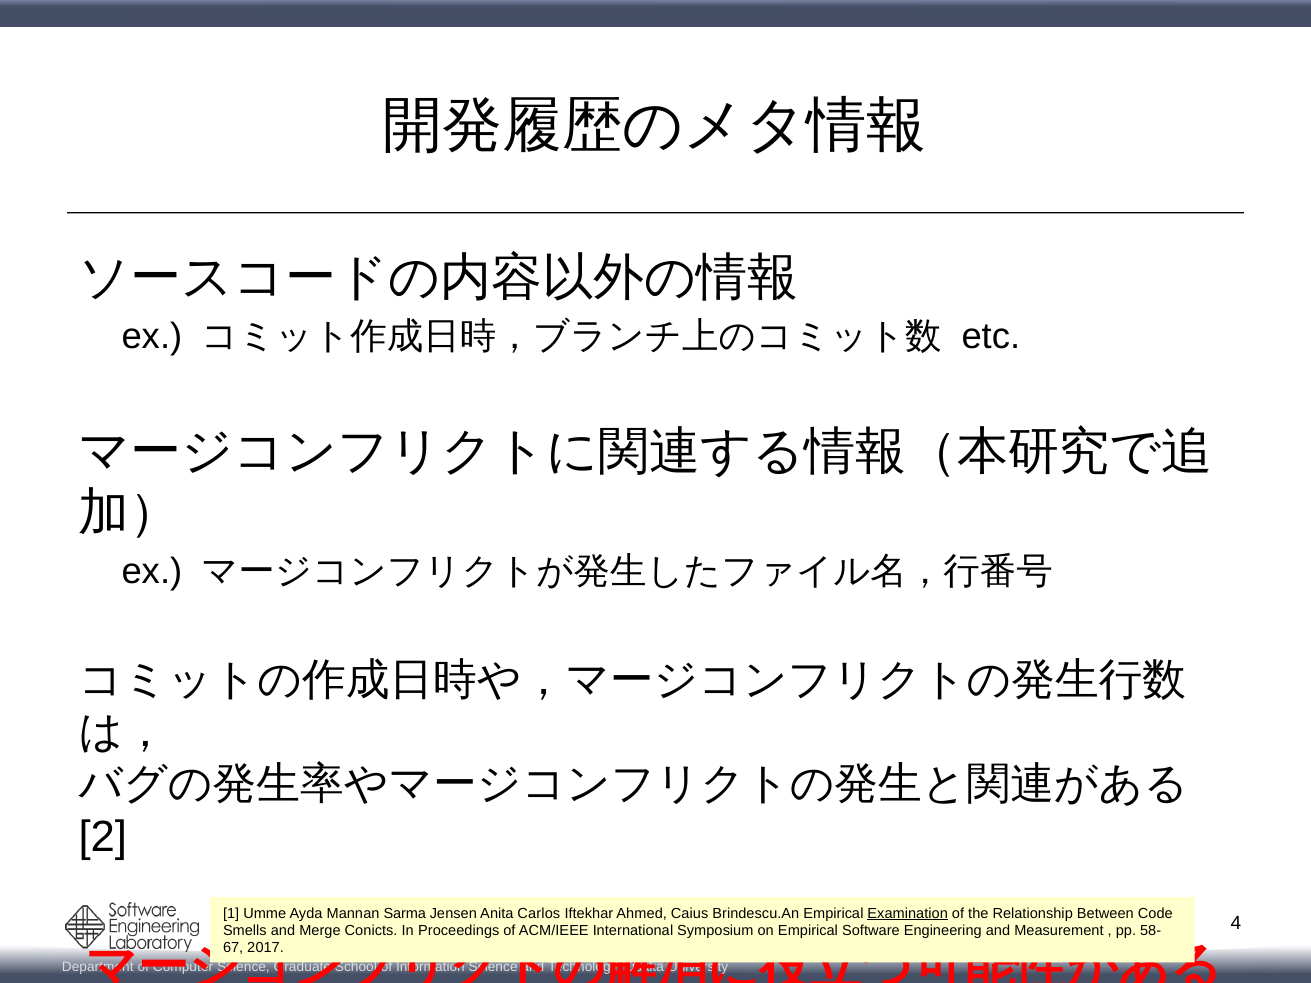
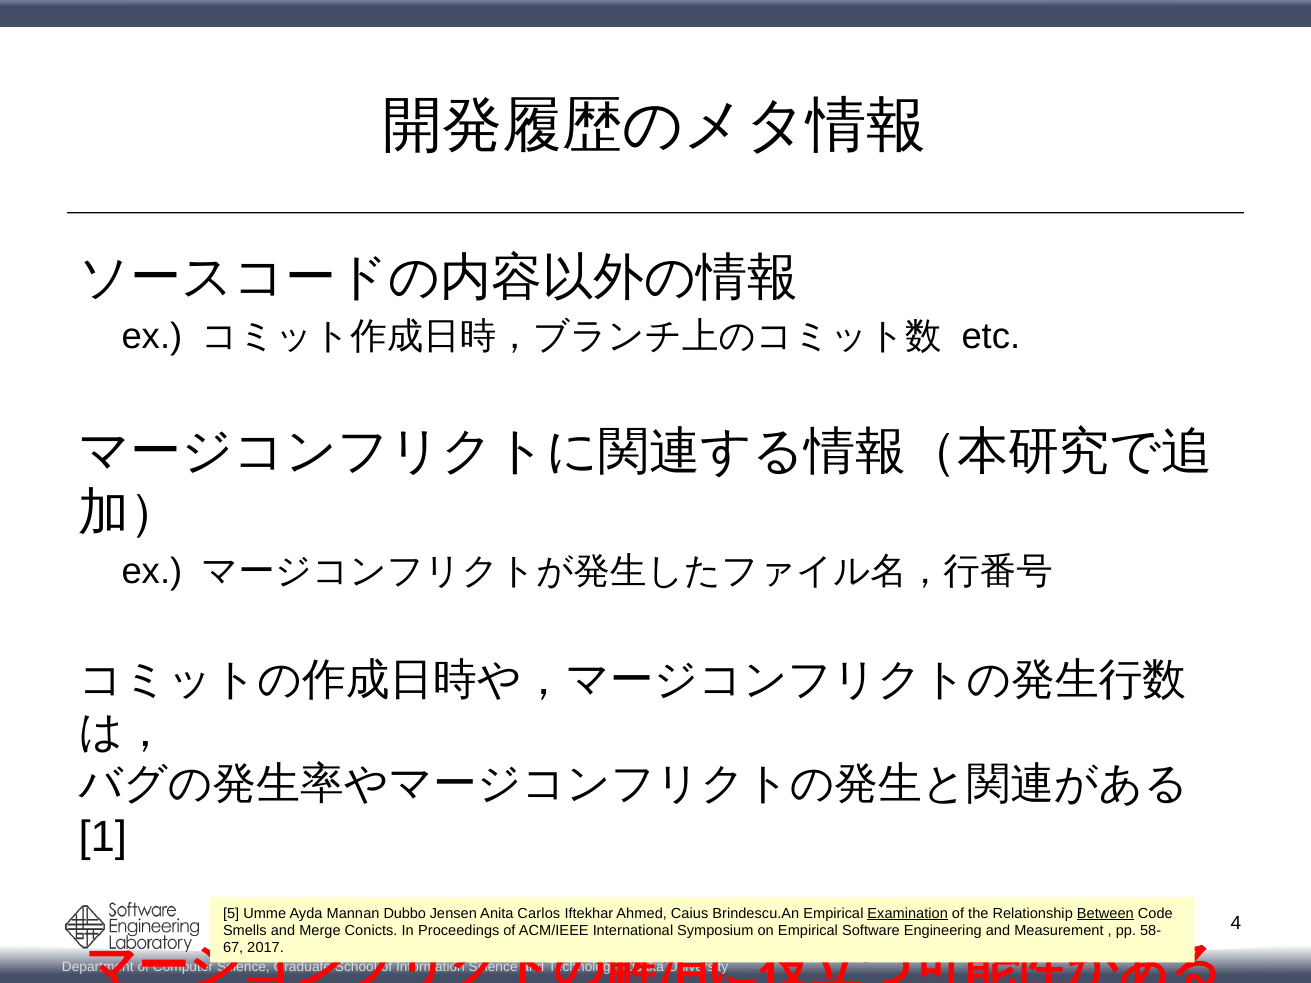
2: 2 -> 1
1: 1 -> 5
Sarma: Sarma -> Dubbo
Between underline: none -> present
